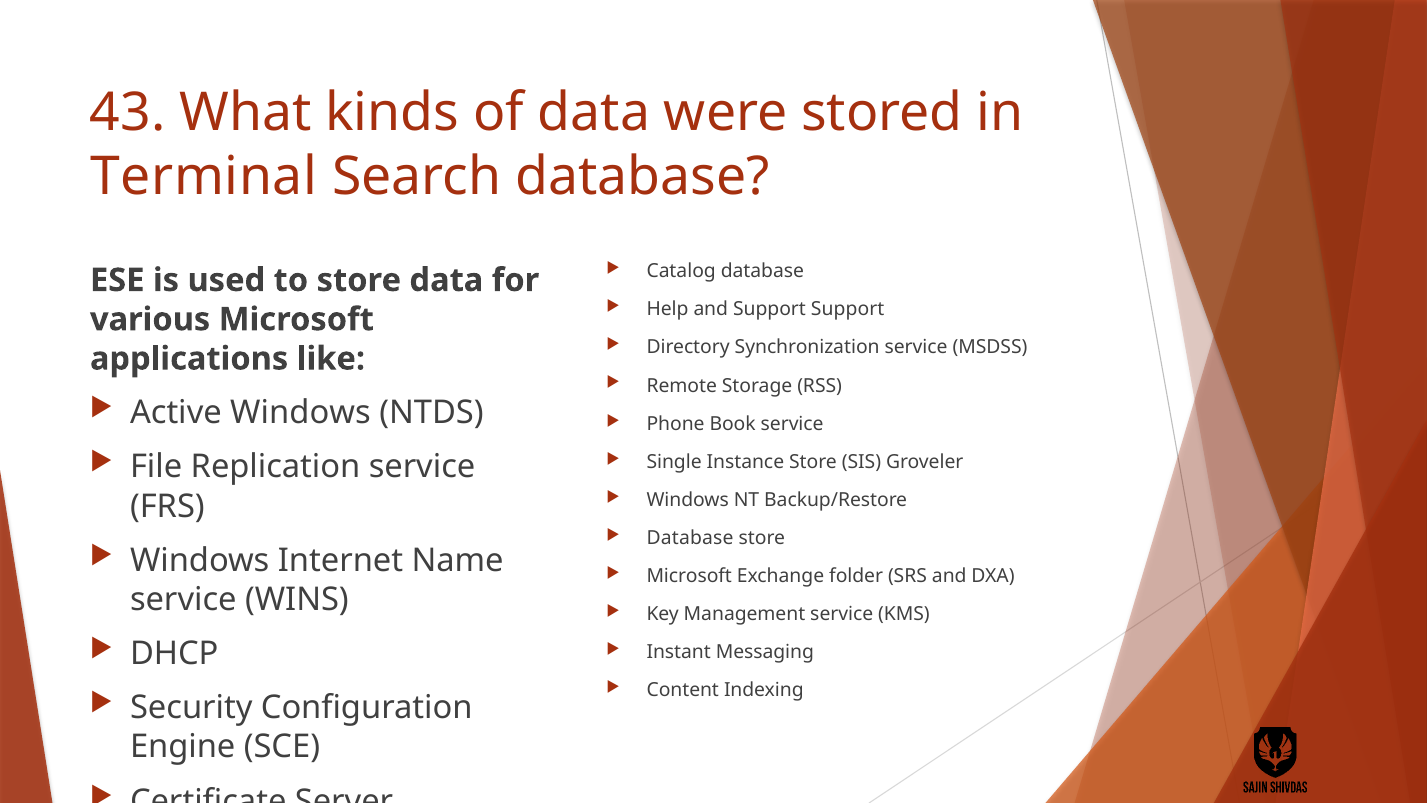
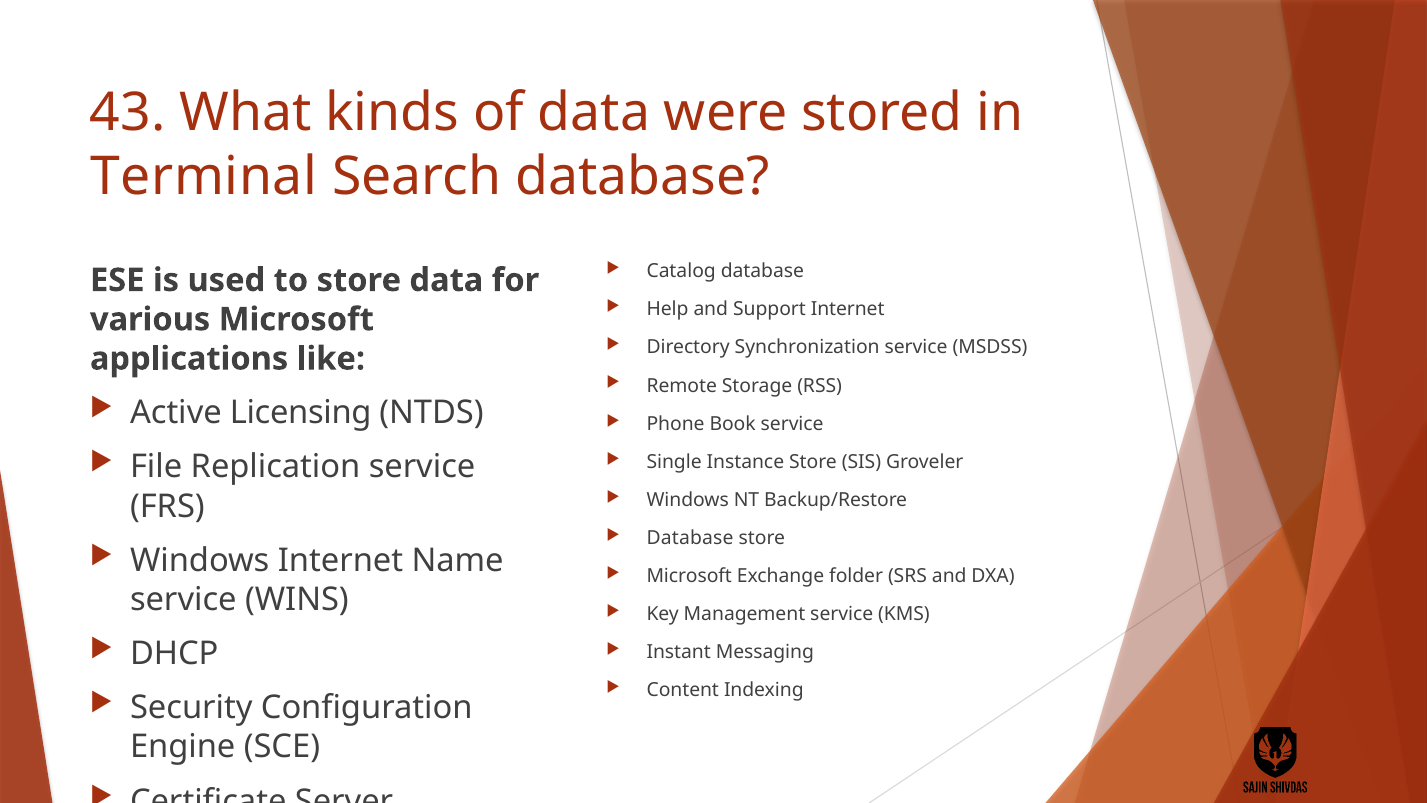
Support Support: Support -> Internet
Active Windows: Windows -> Licensing
